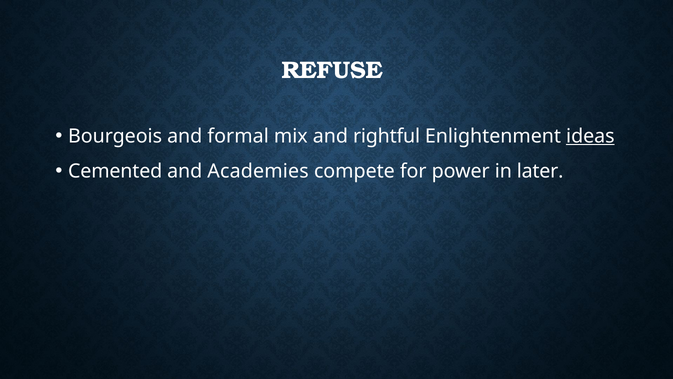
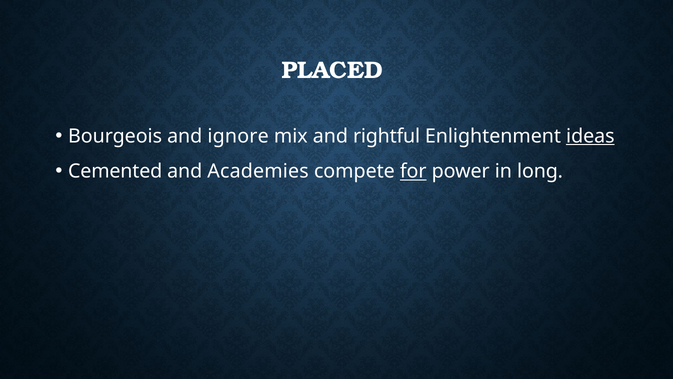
REFUSE: REFUSE -> PLACED
formal: formal -> ignore
for underline: none -> present
later: later -> long
